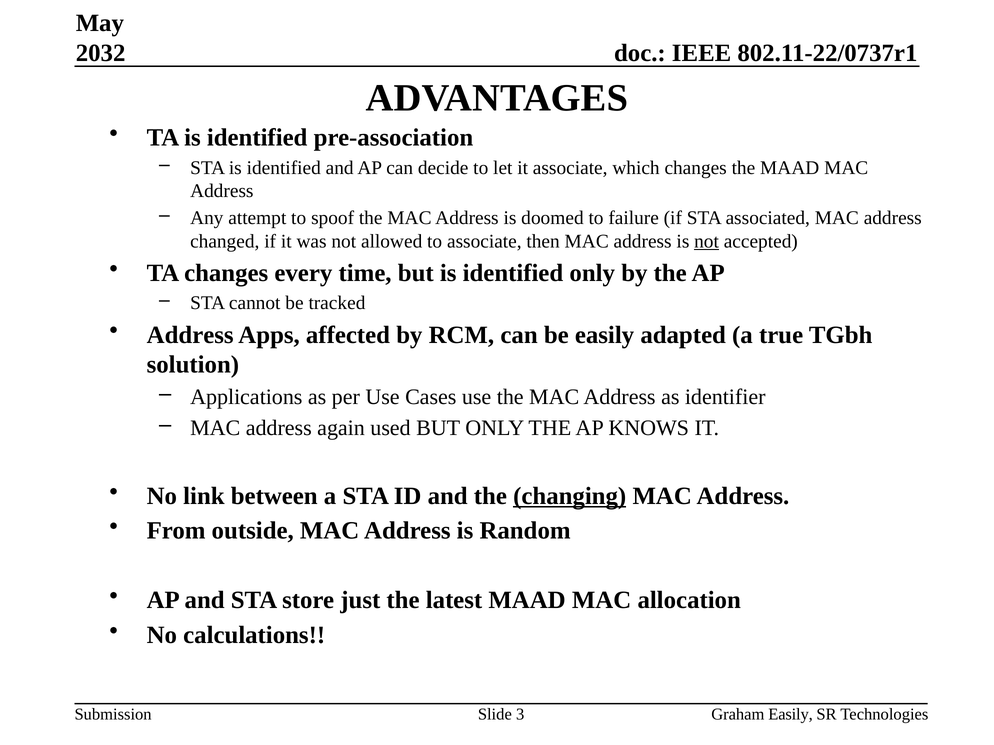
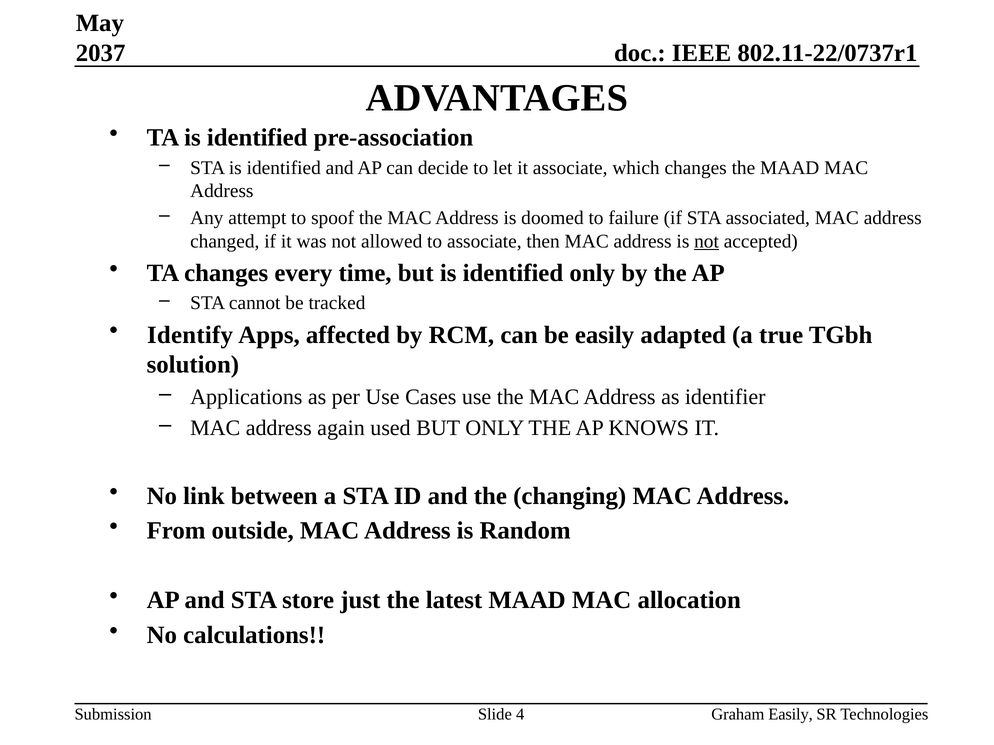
2032: 2032 -> 2037
Address at (190, 335): Address -> Identify
changing underline: present -> none
3: 3 -> 4
